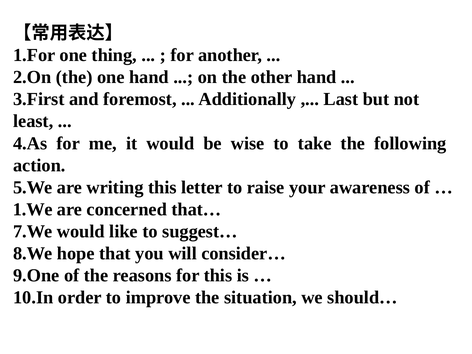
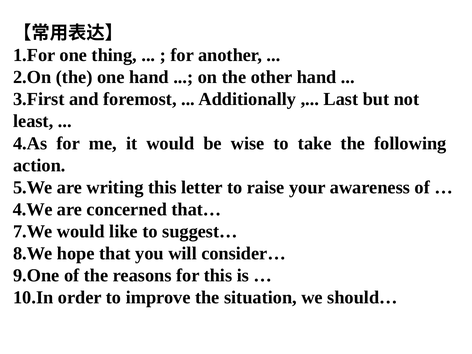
1.We: 1.We -> 4.We
